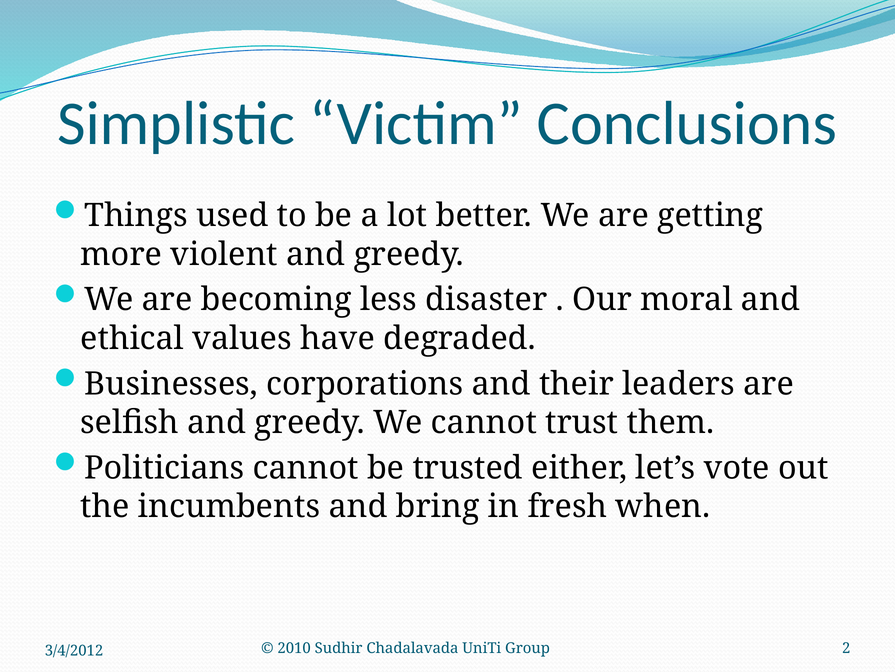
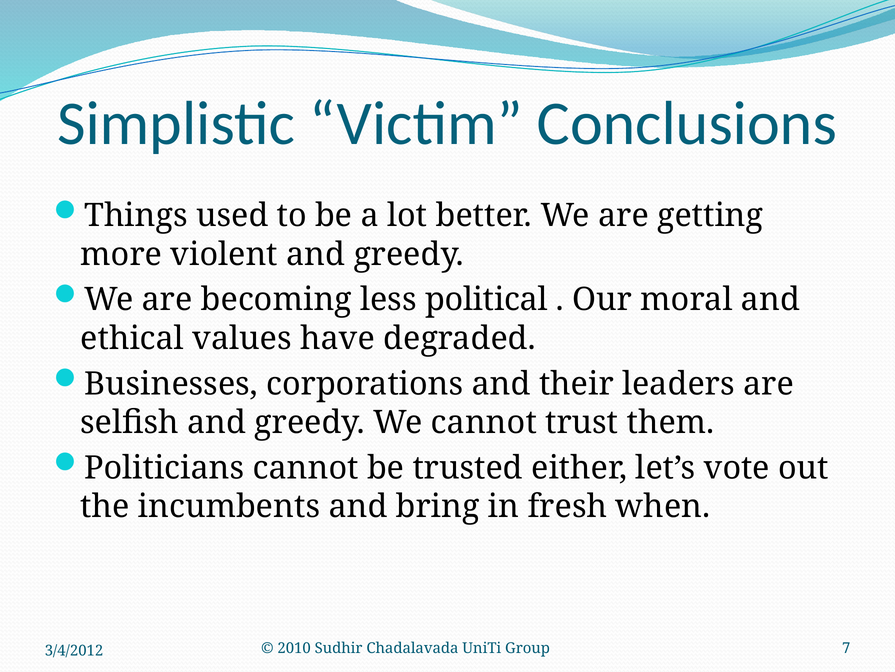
disaster: disaster -> political
2: 2 -> 7
